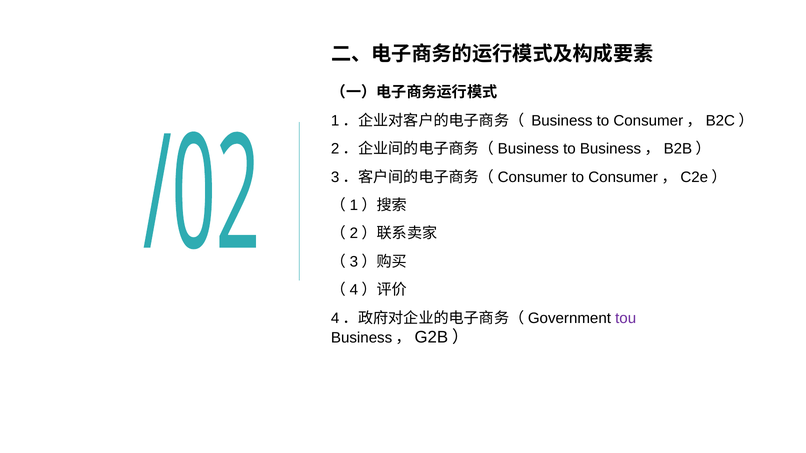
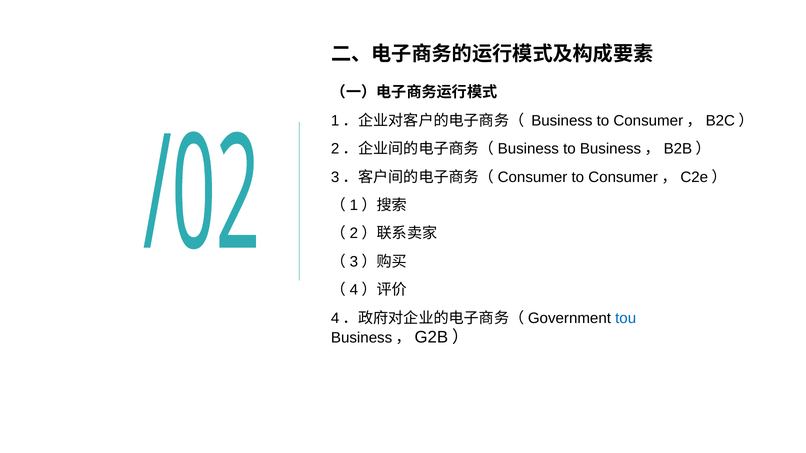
tou colour: purple -> blue
